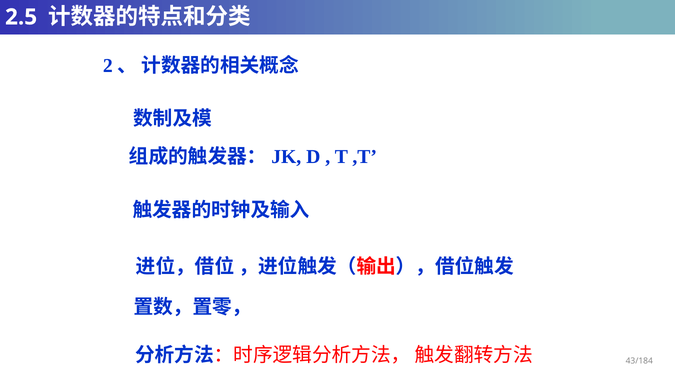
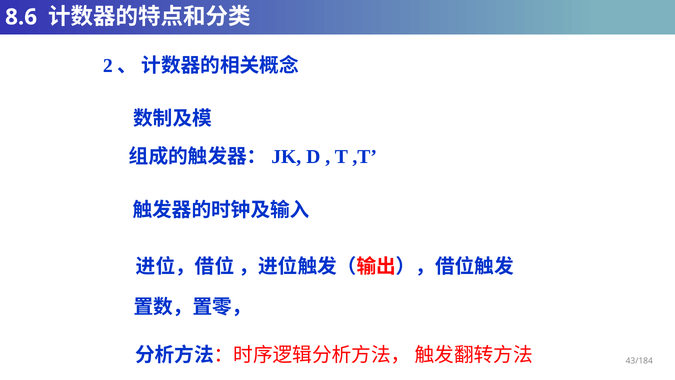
2.5: 2.5 -> 8.6
